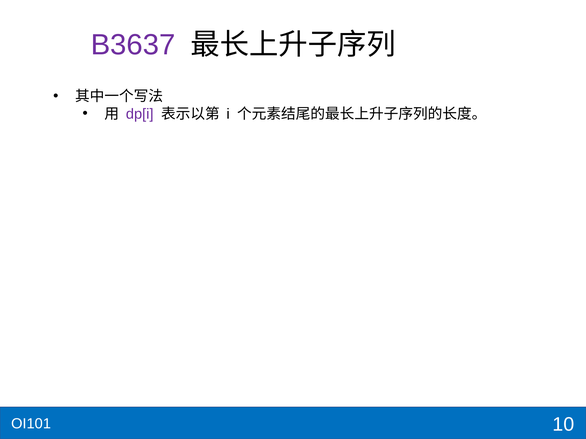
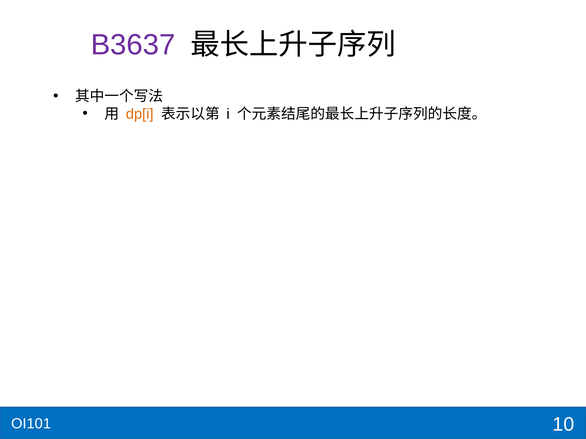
dp[i colour: purple -> orange
